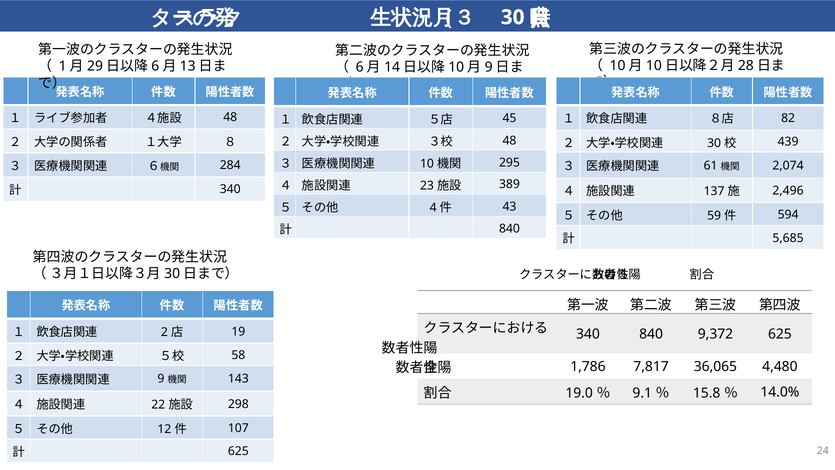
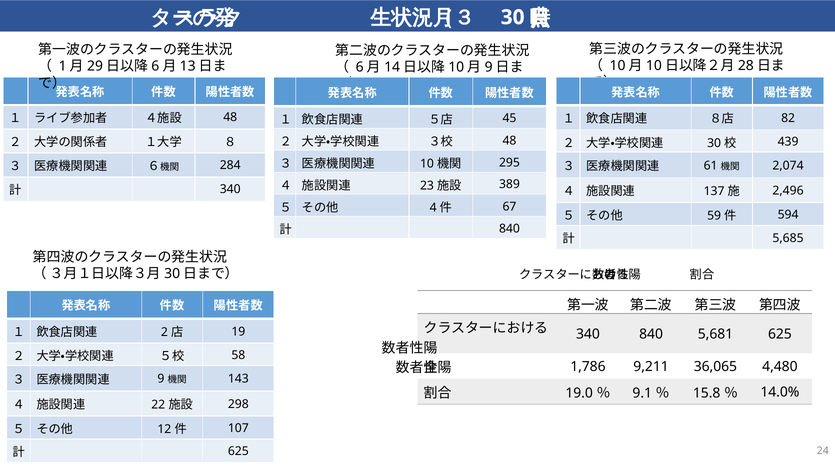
43: 43 -> 67
9,372: 9,372 -> 5,681
7,817: 7,817 -> 9,211
